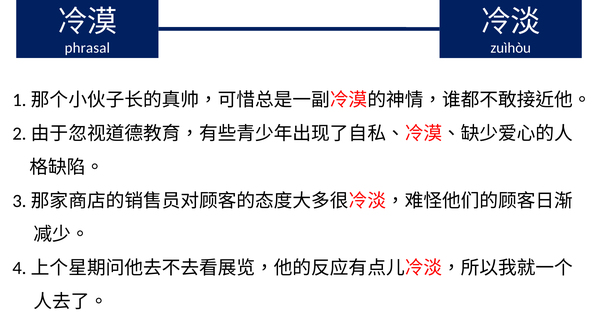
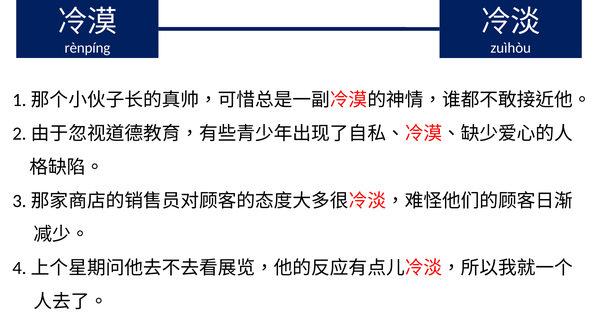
phrasal: phrasal -> rènpíng
